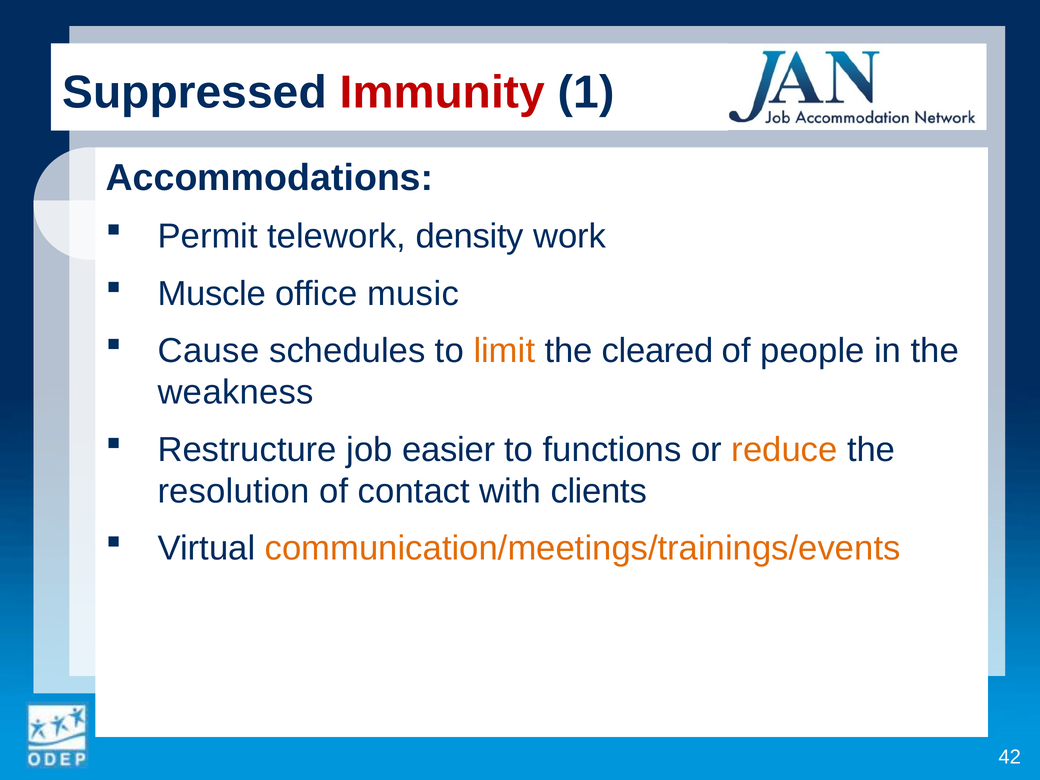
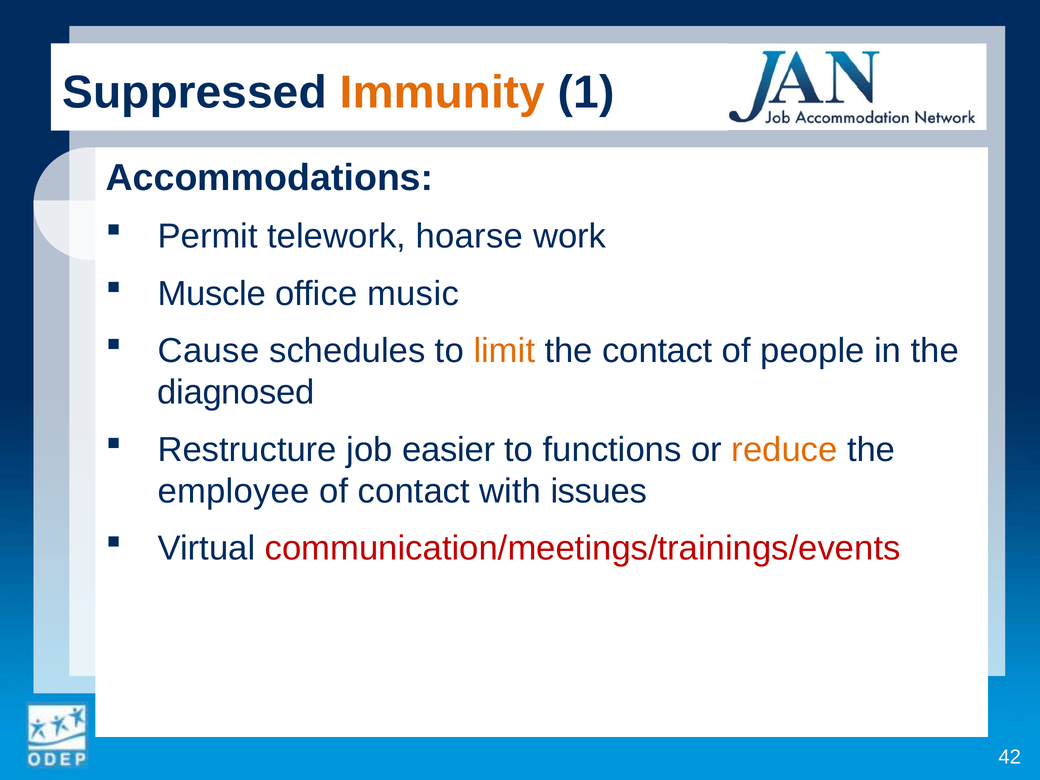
Immunity colour: red -> orange
density: density -> hoarse
the cleared: cleared -> contact
weakness: weakness -> diagnosed
resolution: resolution -> employee
clients: clients -> issues
communication/meetings/trainings/events colour: orange -> red
